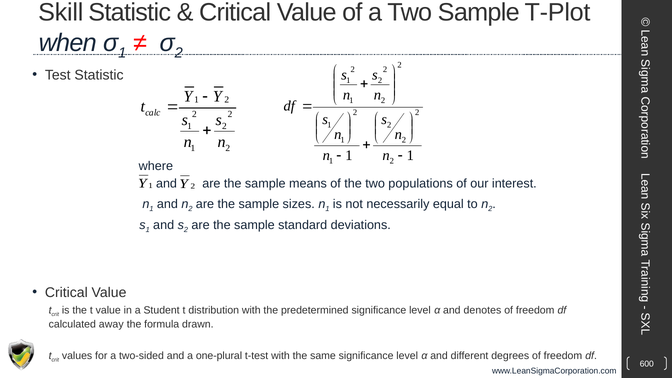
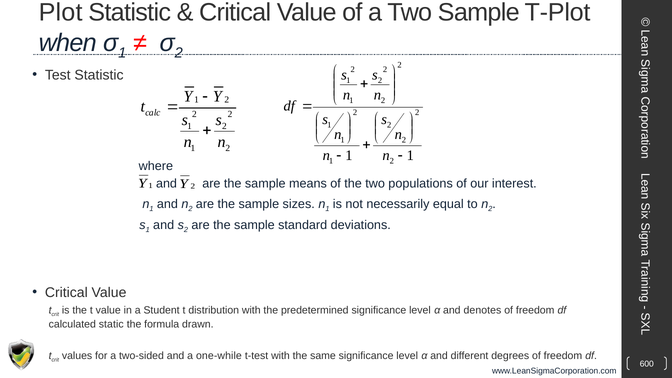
Skill: Skill -> Plot
away: away -> static
one-plural: one-plural -> one-while
